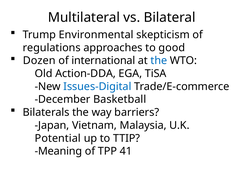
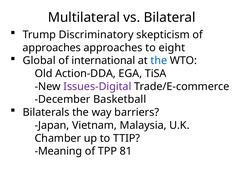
Environmental: Environmental -> Discriminatory
regulations at (52, 48): regulations -> approaches
good: good -> eight
Dozen: Dozen -> Global
Issues-Digital colour: blue -> purple
Potential: Potential -> Chamber
41: 41 -> 81
